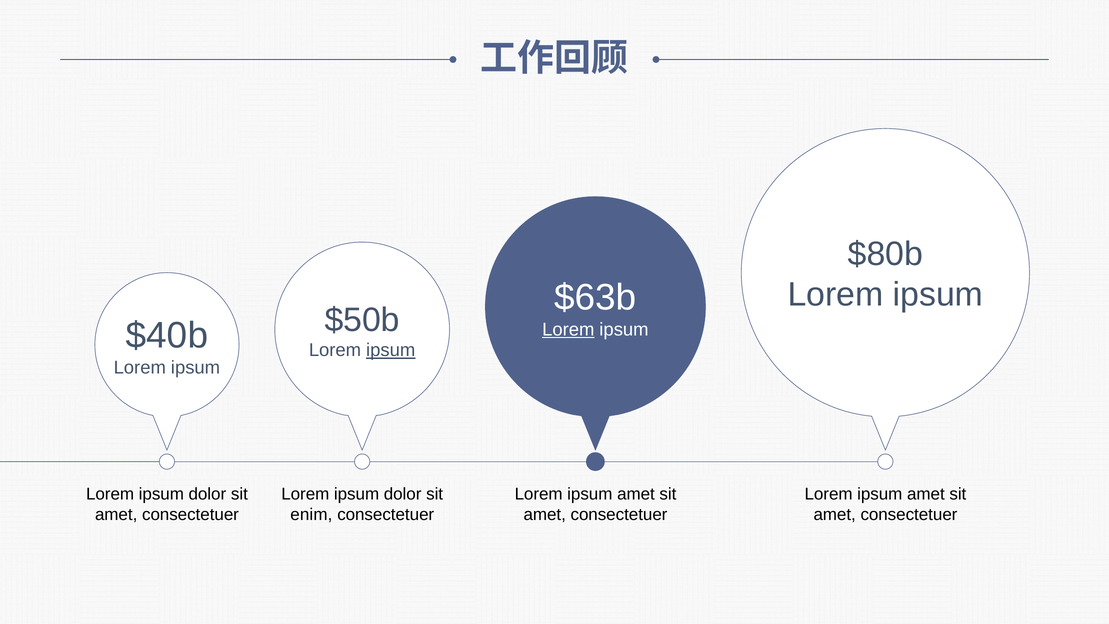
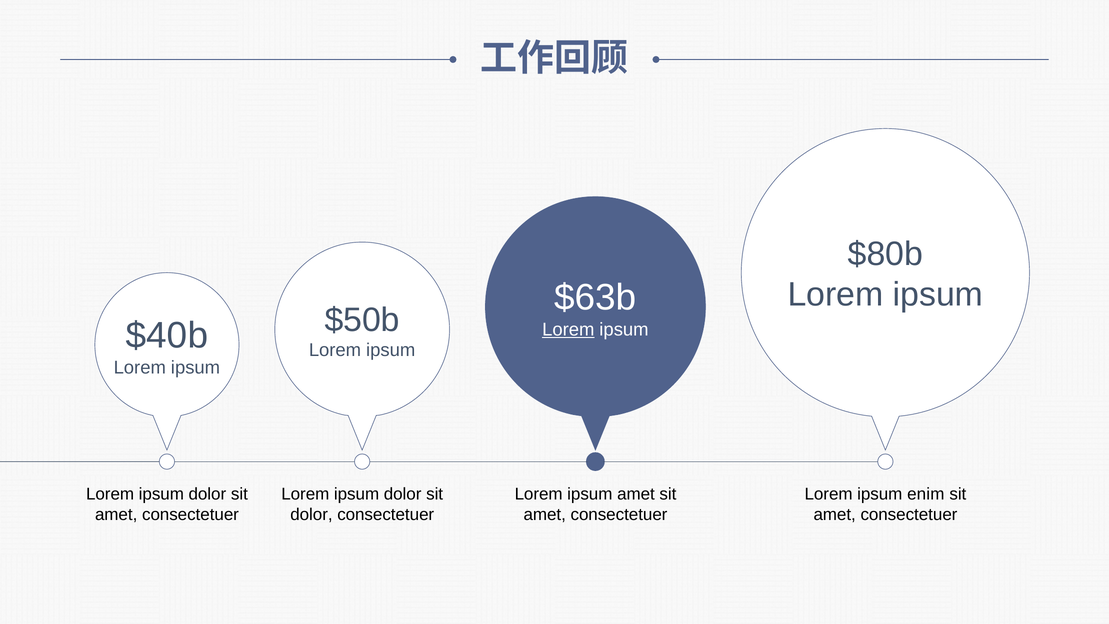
ipsum at (391, 350) underline: present -> none
amet at (926, 494): amet -> enim
enim at (311, 514): enim -> dolor
